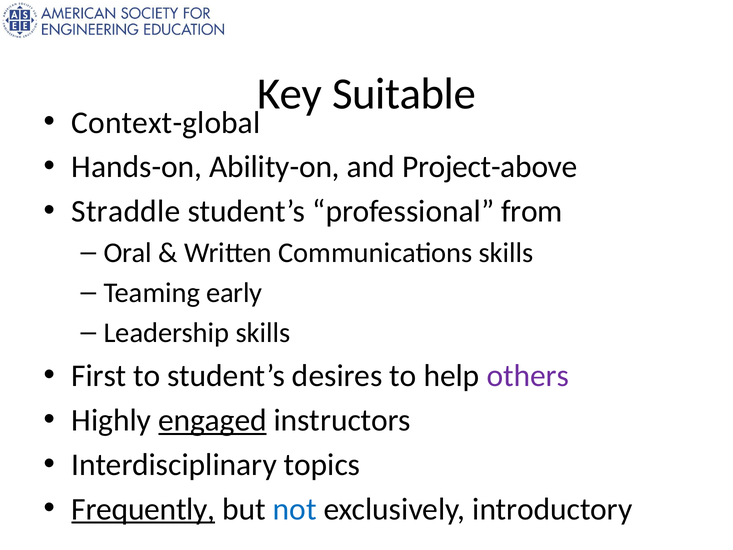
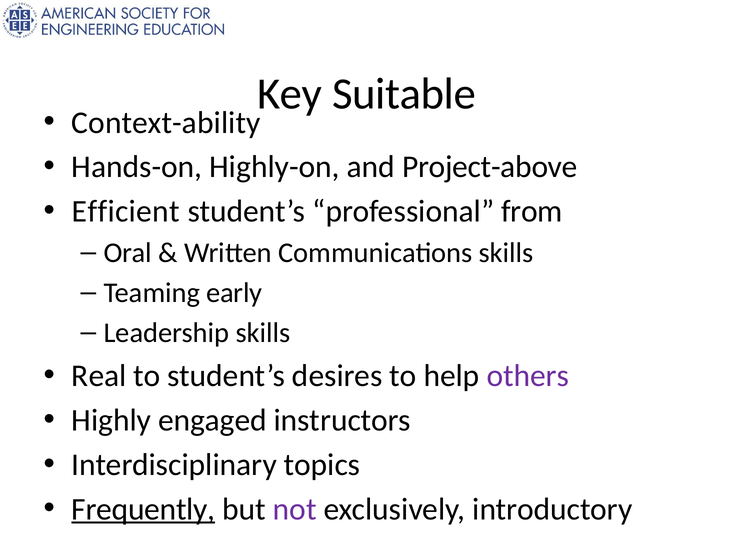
Context-global: Context-global -> Context-ability
Ability-on: Ability-on -> Highly-on
Straddle: Straddle -> Efficient
First: First -> Real
engaged underline: present -> none
not colour: blue -> purple
